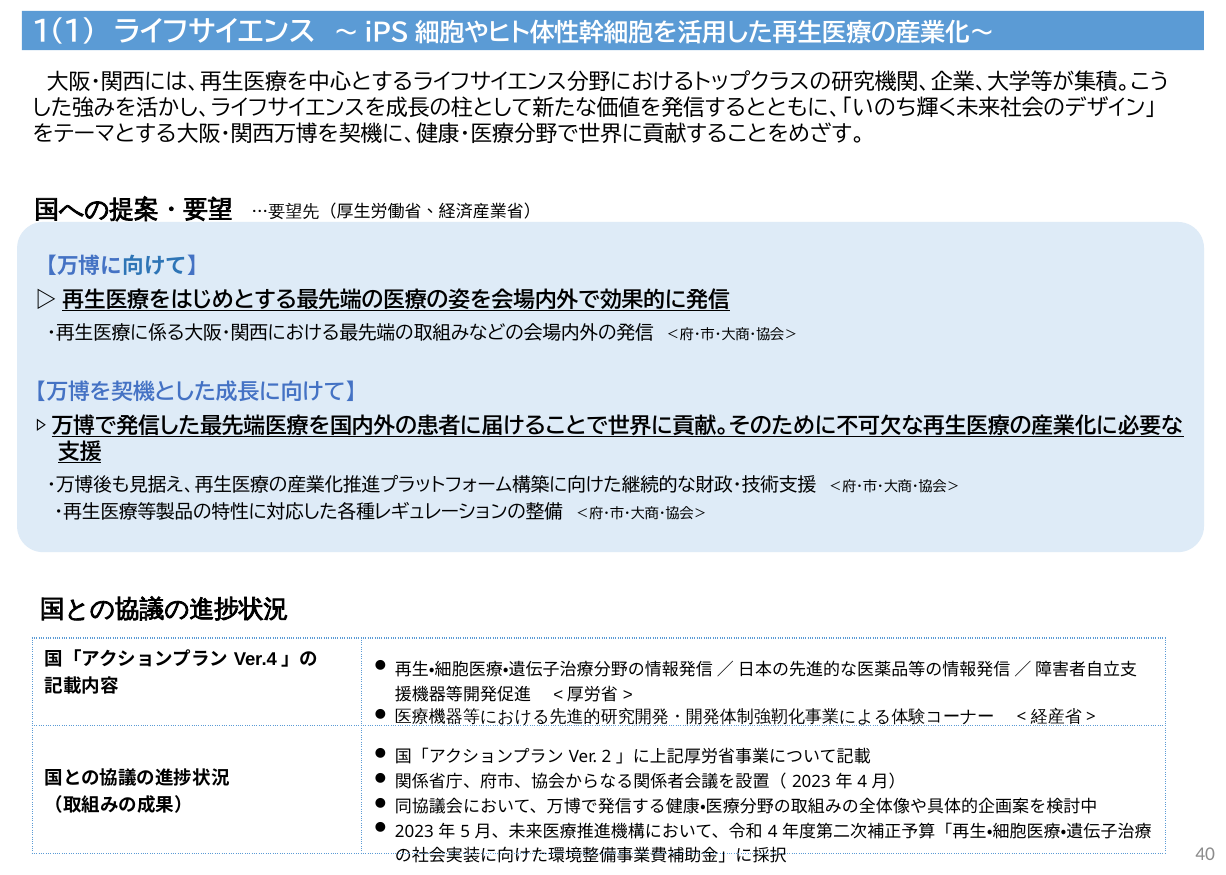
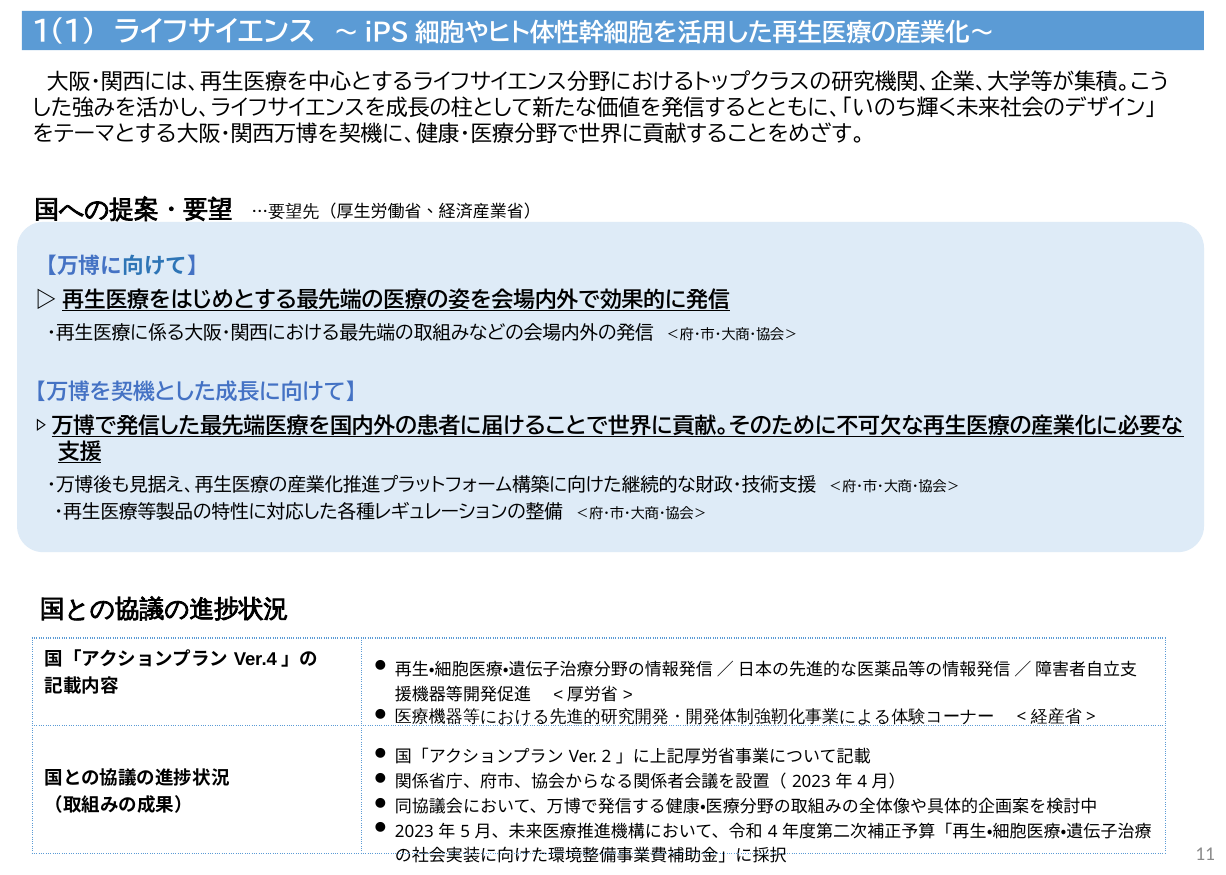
40: 40 -> 11
